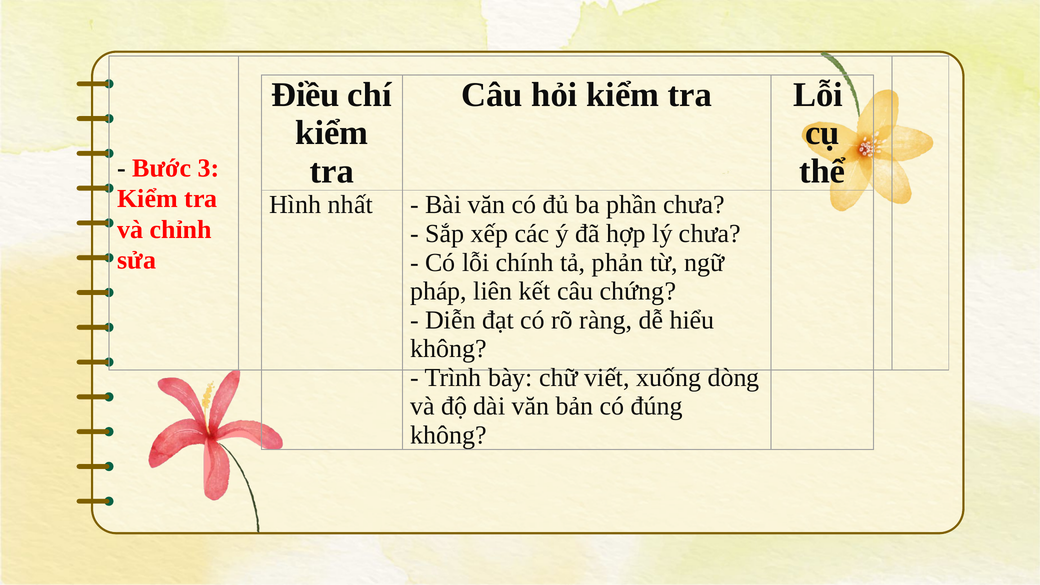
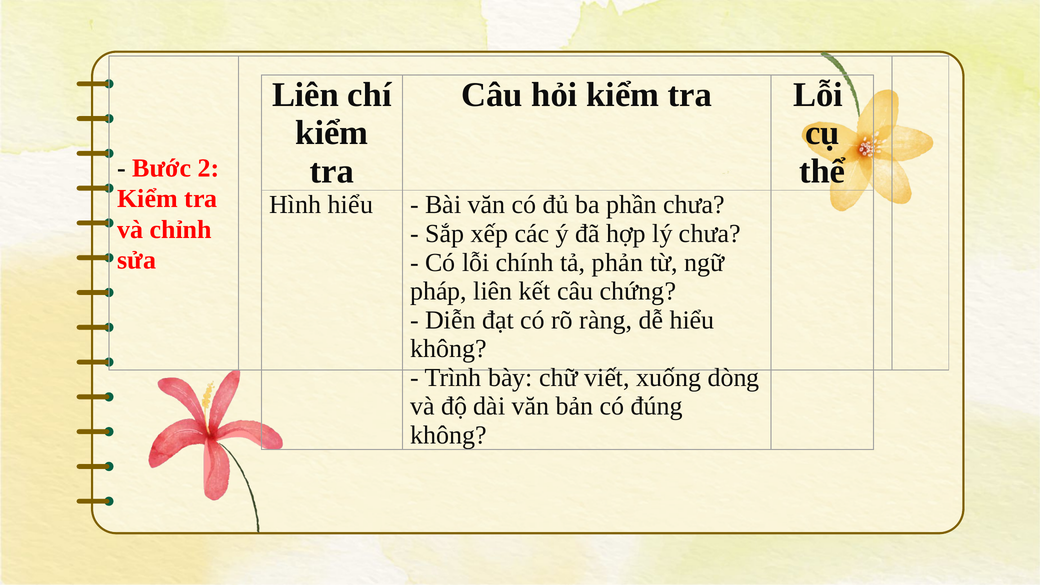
Điều at (306, 95): Điều -> Liên
3: 3 -> 2
Hình nhất: nhất -> hiểu
